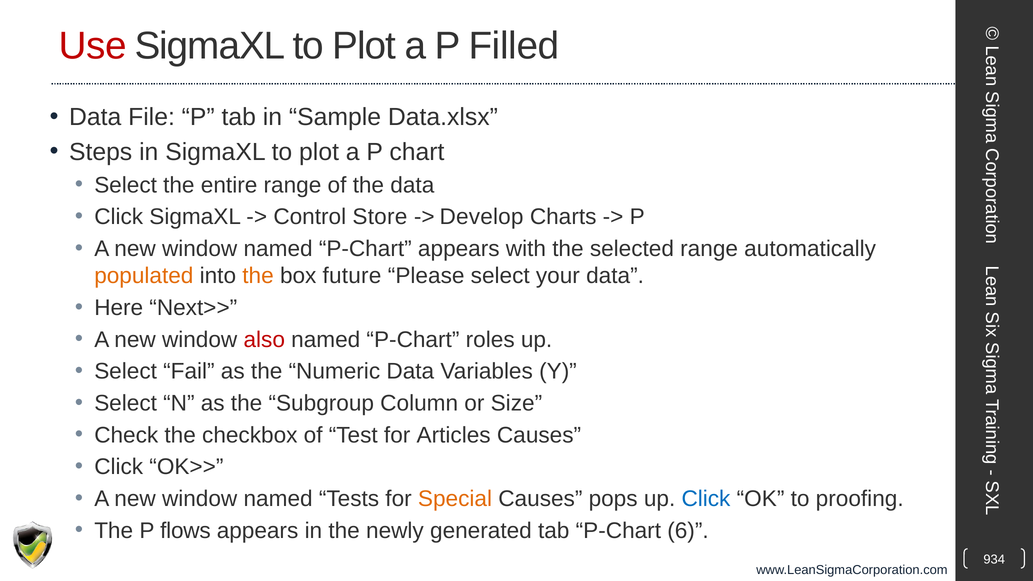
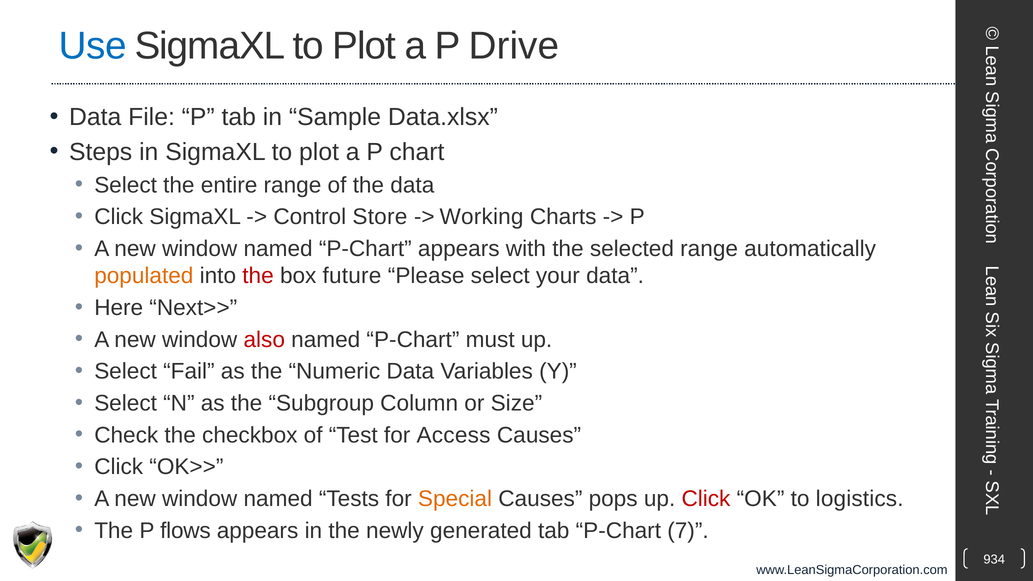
Use colour: red -> blue
Filled: Filled -> Drive
Develop: Develop -> Working
the at (258, 276) colour: orange -> red
roles: roles -> must
Articles: Articles -> Access
Click at (706, 499) colour: blue -> red
proofing: proofing -> logistics
6: 6 -> 7
